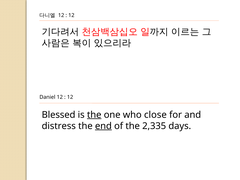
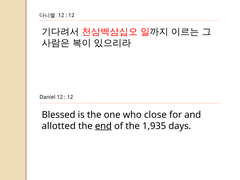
the at (94, 115) underline: present -> none
distress: distress -> allotted
2,335: 2,335 -> 1,935
